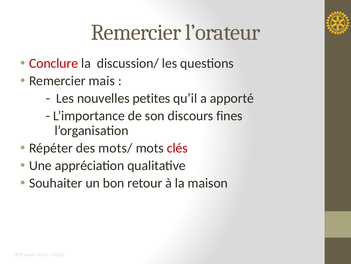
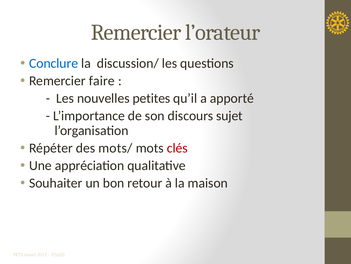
Conclure colour: red -> blue
mais: mais -> faire
fines: fines -> sujet
